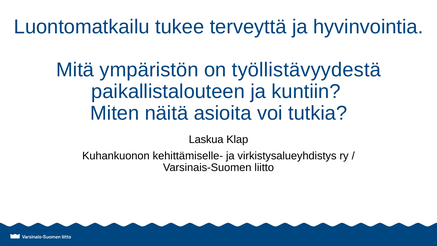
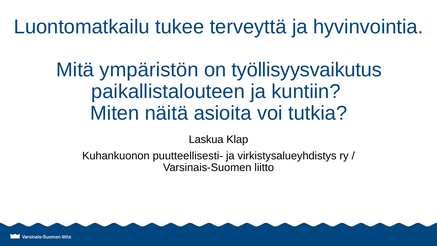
työllistävyydestä: työllistävyydestä -> työllisyysvaikutus
kehittämiselle-: kehittämiselle- -> puutteellisesti-
